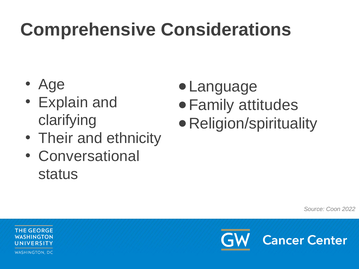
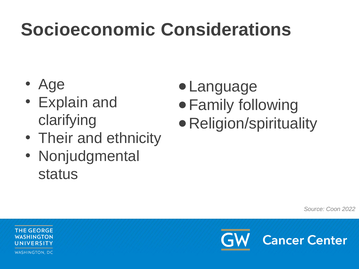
Comprehensive: Comprehensive -> Socioeconomic
attitudes: attitudes -> following
Conversational: Conversational -> Nonjudgmental
